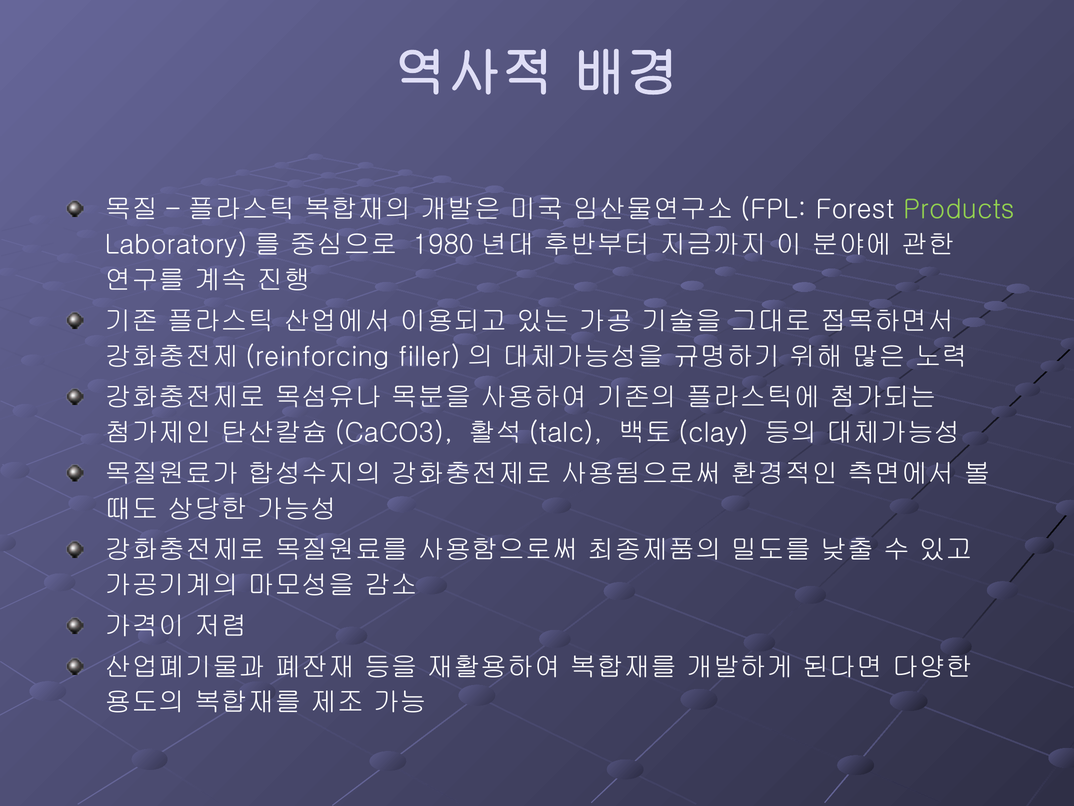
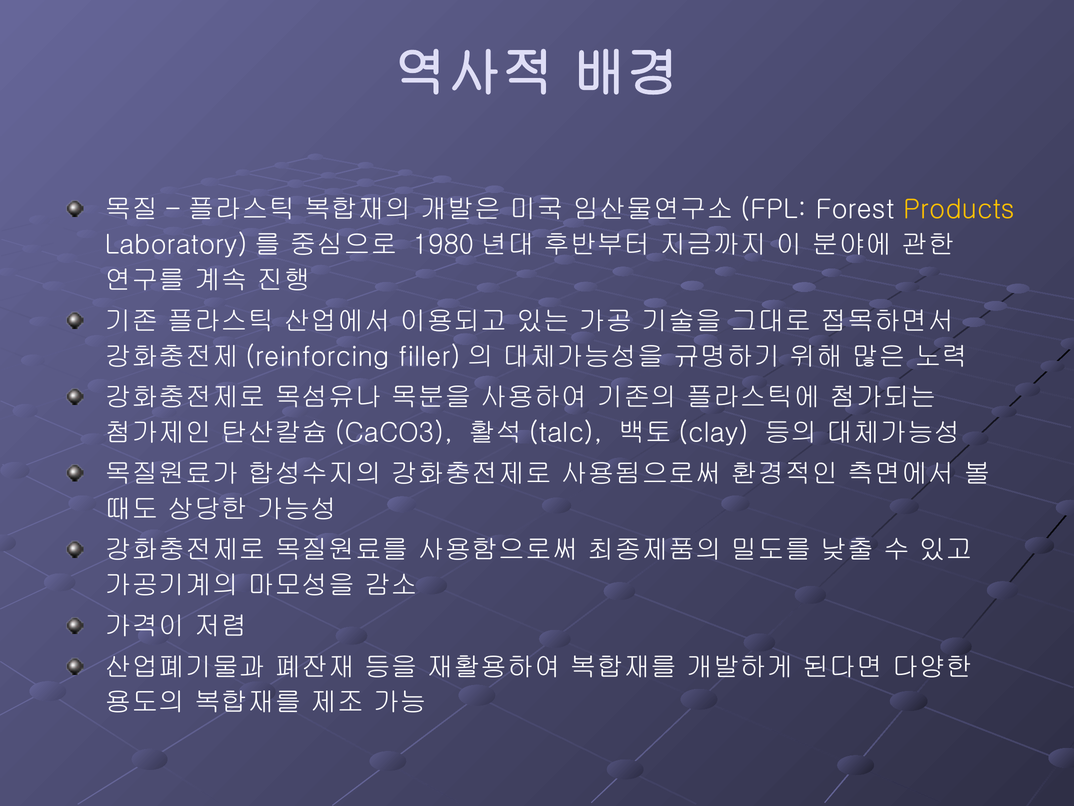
Products colour: light green -> yellow
